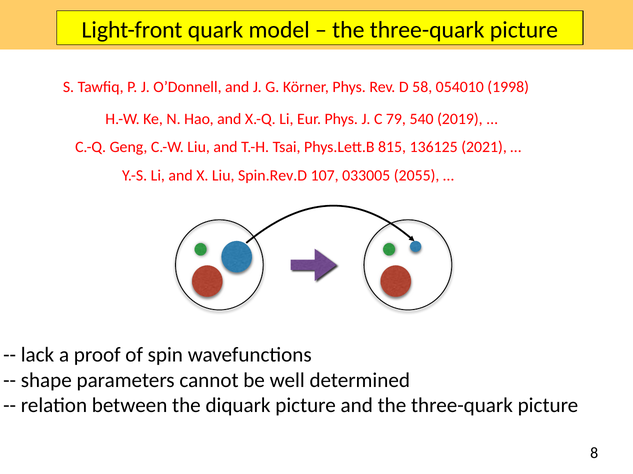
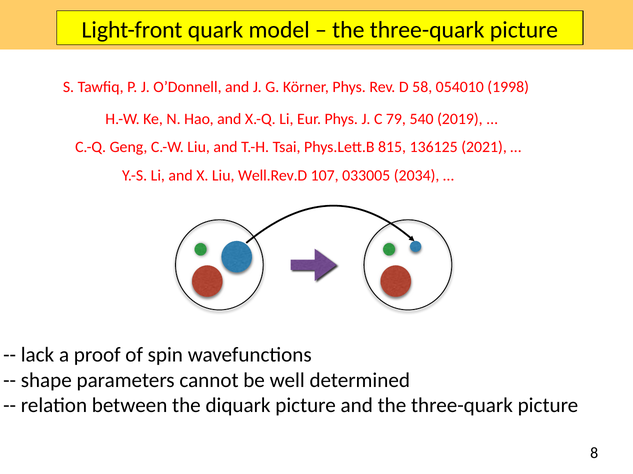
Spin.Rev.D: Spin.Rev.D -> Well.Rev.D
2055: 2055 -> 2034
